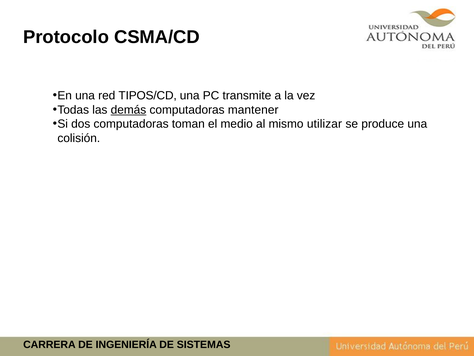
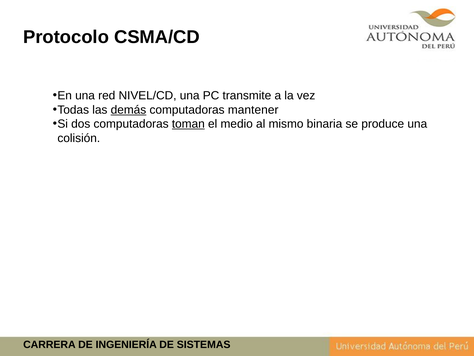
TIPOS/CD: TIPOS/CD -> NIVEL/CD
toman underline: none -> present
utilizar: utilizar -> binaria
